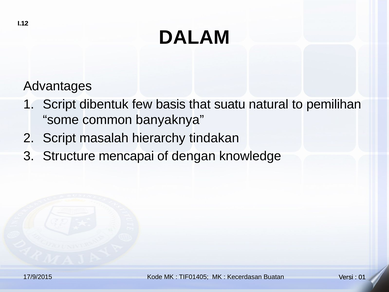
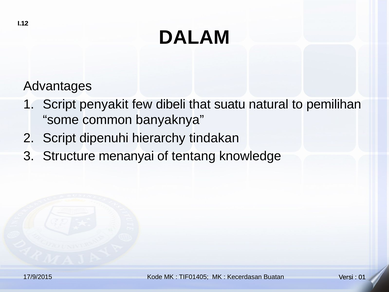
dibentuk: dibentuk -> penyakit
basis: basis -> dibeli
masalah: masalah -> dipenuhi
mencapai: mencapai -> menanyai
dengan: dengan -> tentang
